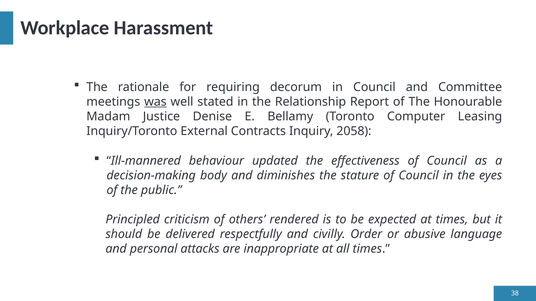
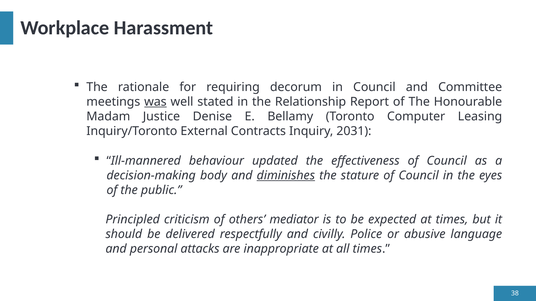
2058: 2058 -> 2031
diminishes underline: none -> present
rendered: rendered -> mediator
Order: Order -> Police
